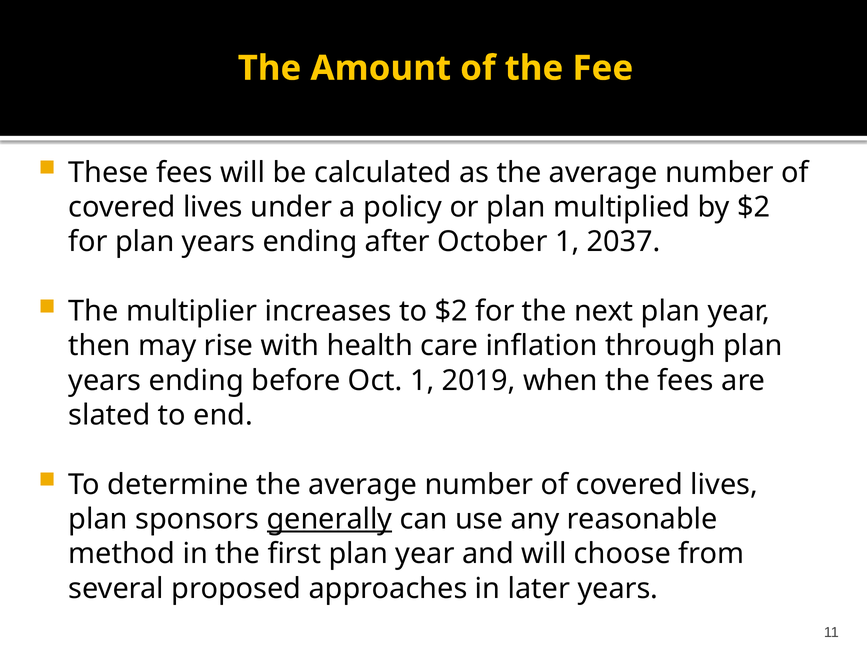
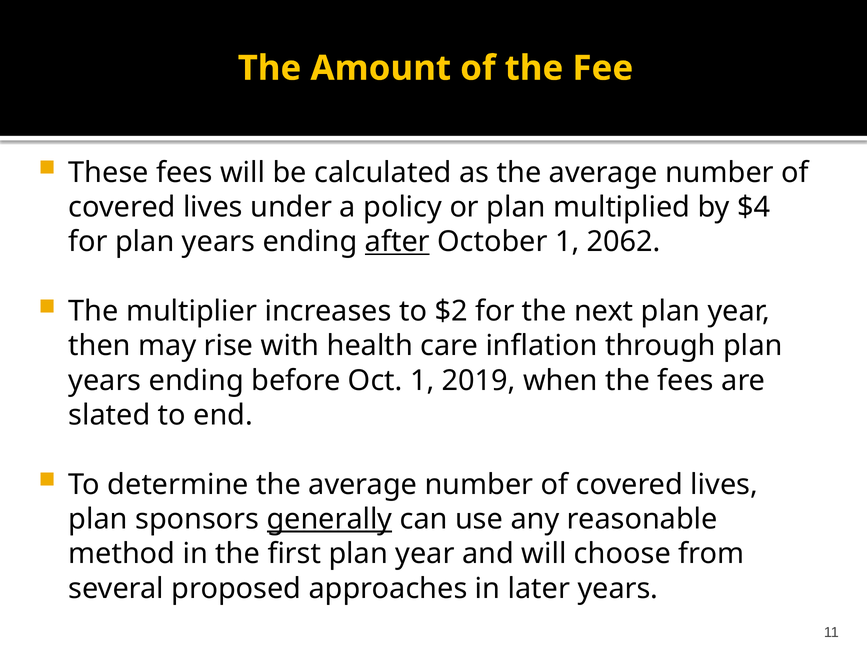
by $2: $2 -> $4
after underline: none -> present
2037: 2037 -> 2062
